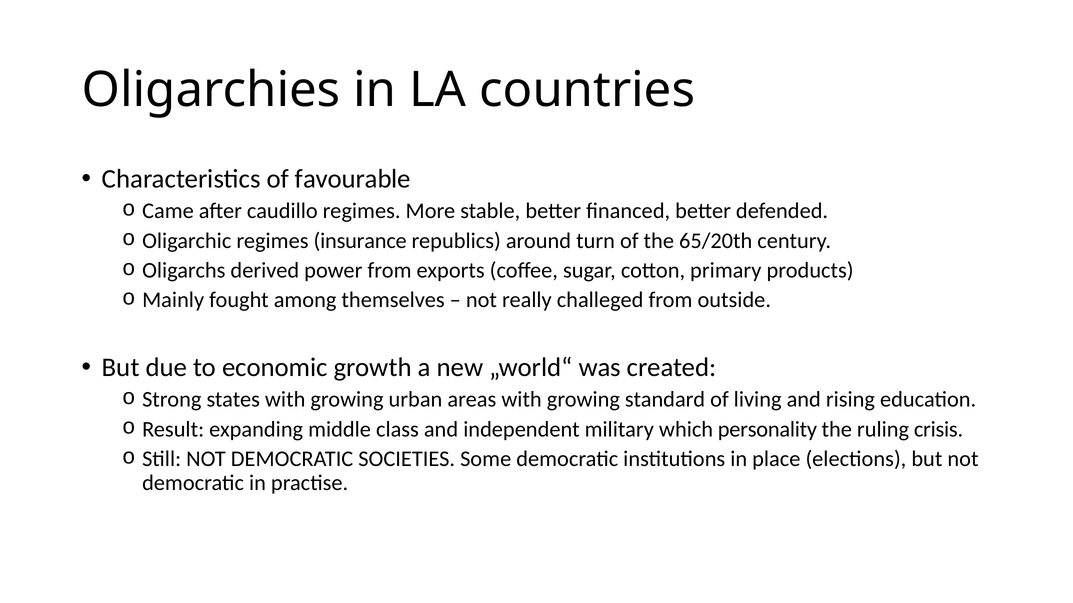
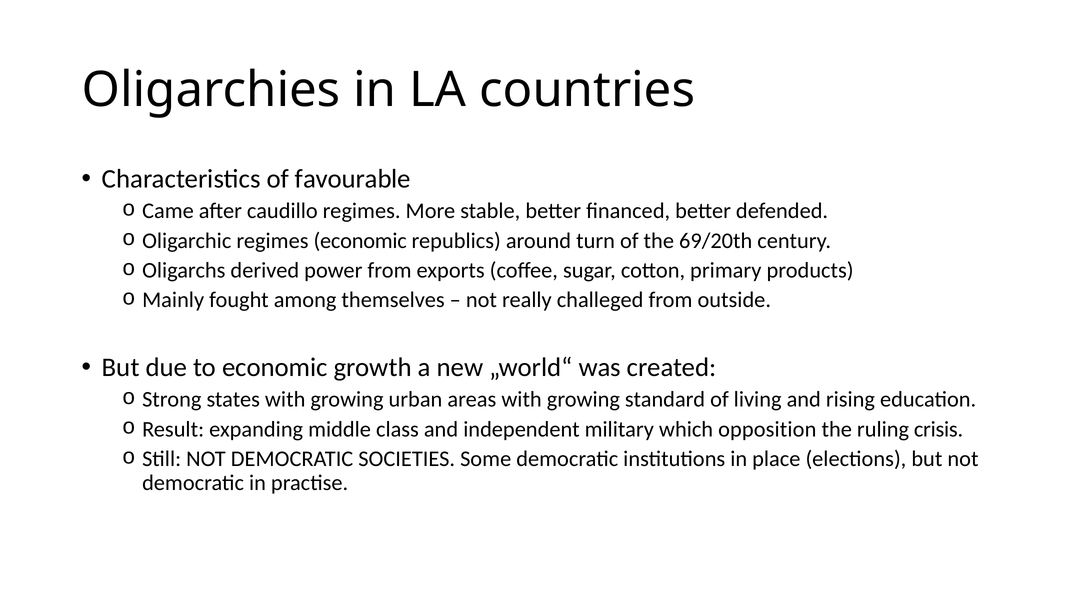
regimes insurance: insurance -> economic
65/20th: 65/20th -> 69/20th
personality: personality -> opposition
